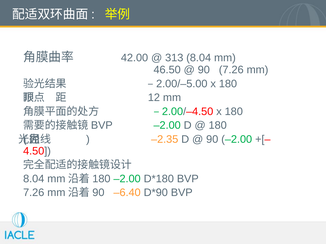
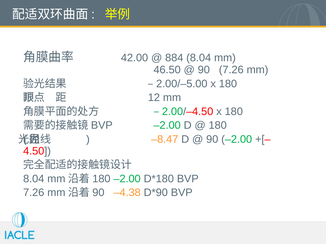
313: 313 -> 884
–2.35: –2.35 -> –8.47
–6.40: –6.40 -> –4.38
